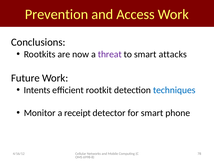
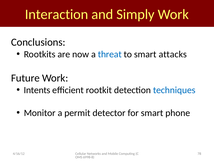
Prevention: Prevention -> Interaction
Access: Access -> Simply
threat colour: purple -> blue
receipt: receipt -> permit
